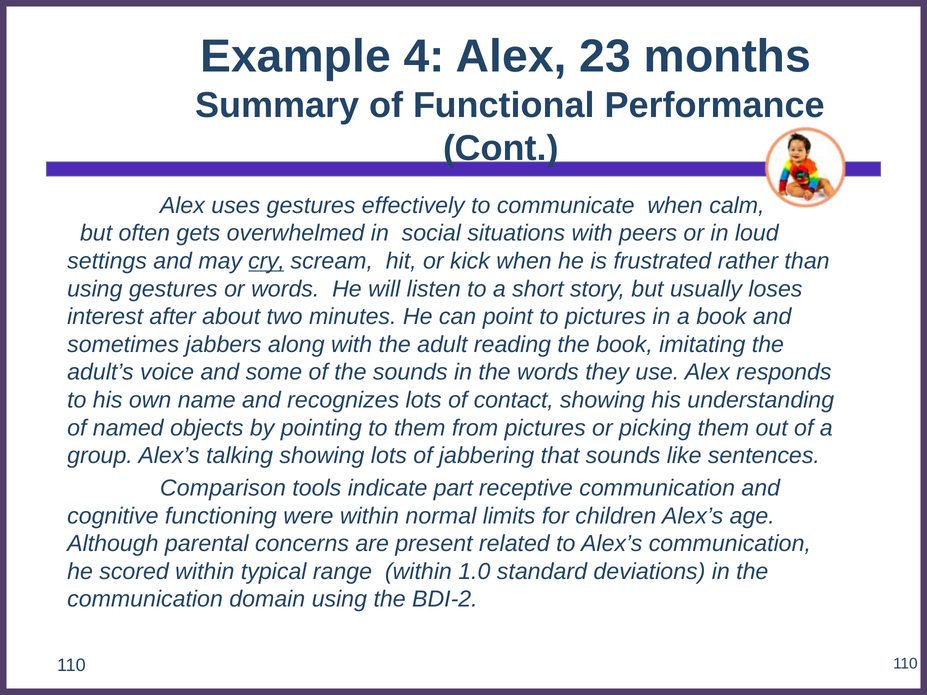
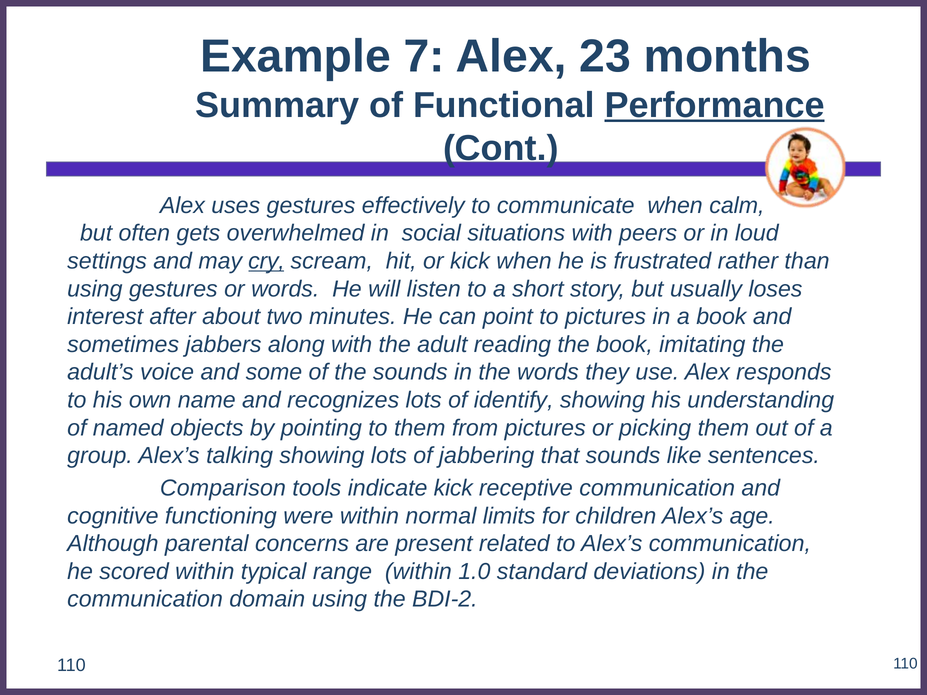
4: 4 -> 7
Performance underline: none -> present
contact: contact -> identify
indicate part: part -> kick
